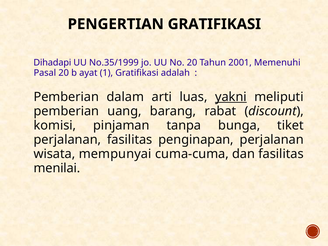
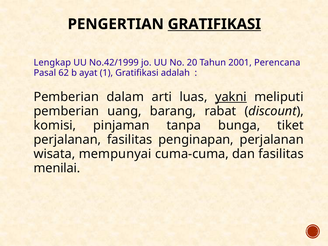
GRATIFIKASI at (214, 24) underline: none -> present
Dihadapi: Dihadapi -> Lengkap
No.35/1999: No.35/1999 -> No.42/1999
Memenuhi: Memenuhi -> Perencana
Pasal 20: 20 -> 62
